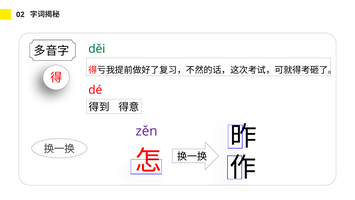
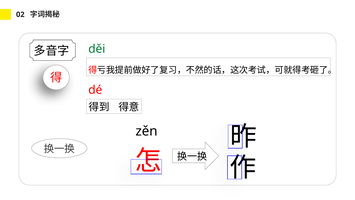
zěn colour: purple -> black
